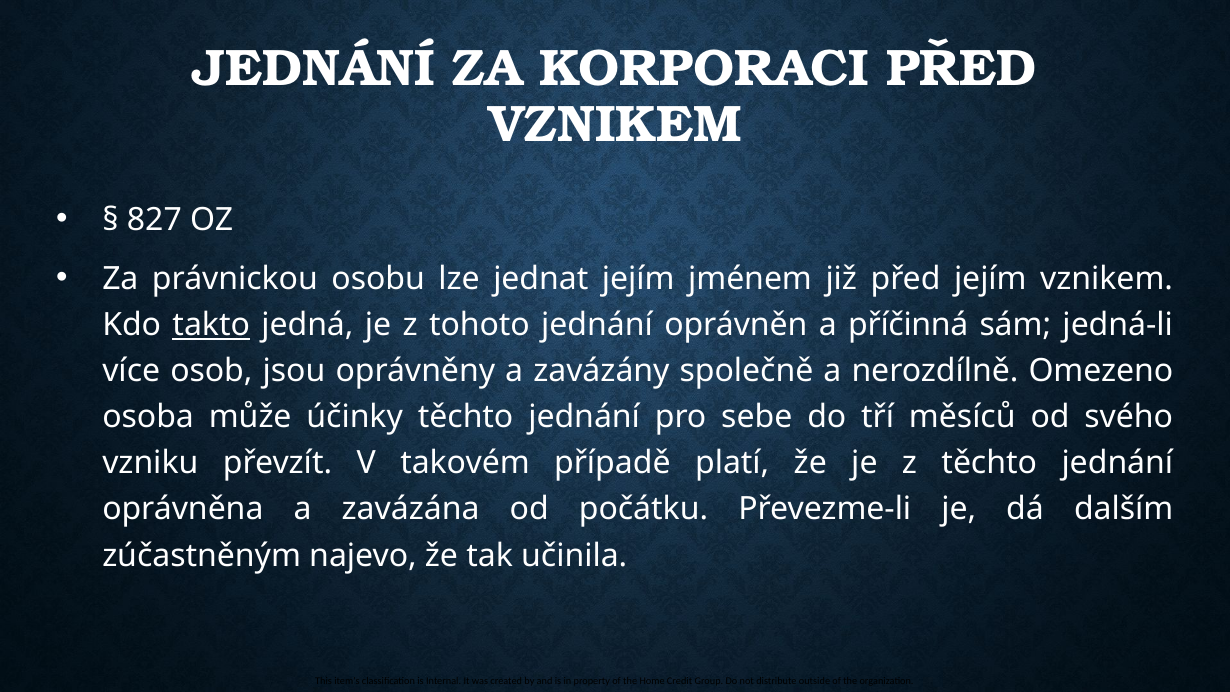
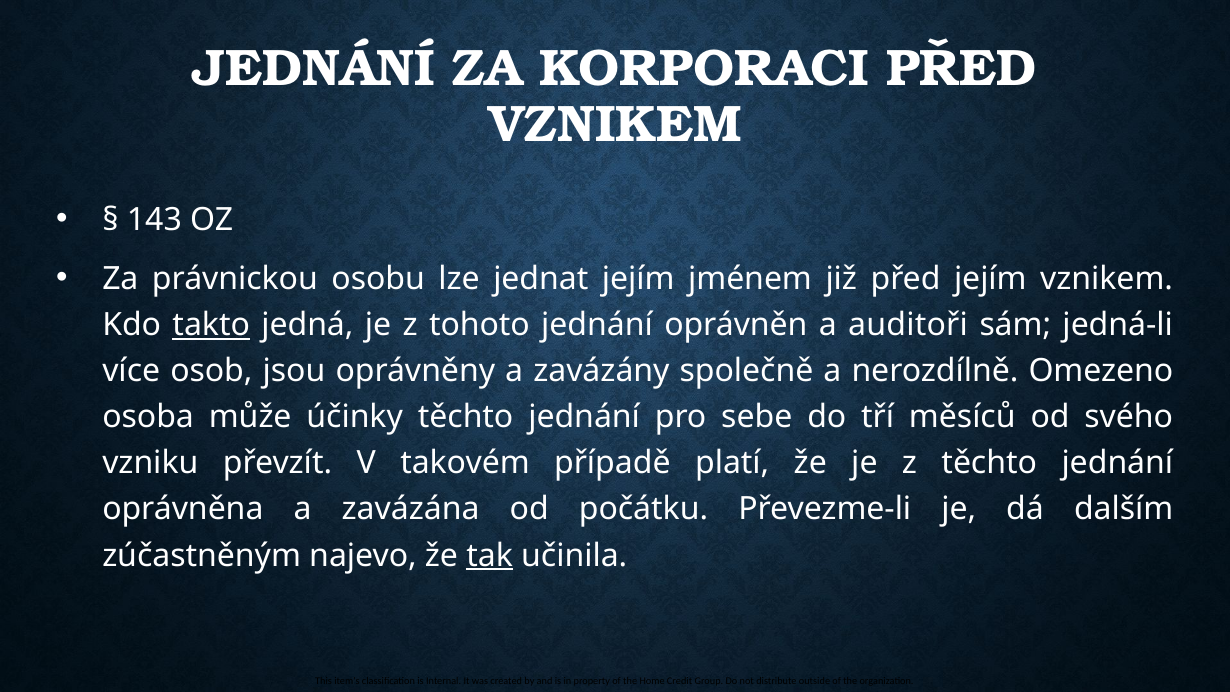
827: 827 -> 143
příčinná: příčinná -> auditoři
tak underline: none -> present
